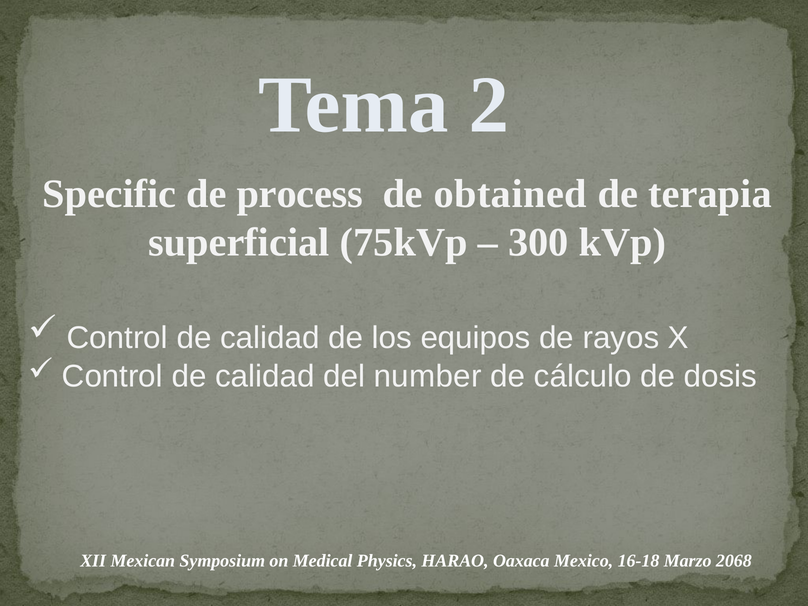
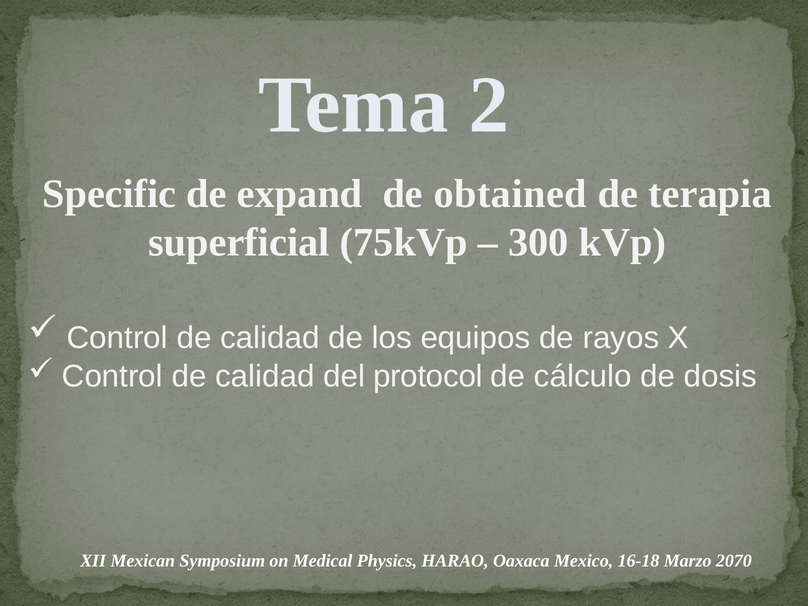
process: process -> expand
number: number -> protocol
2068: 2068 -> 2070
